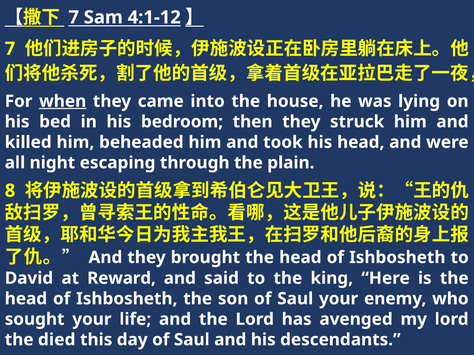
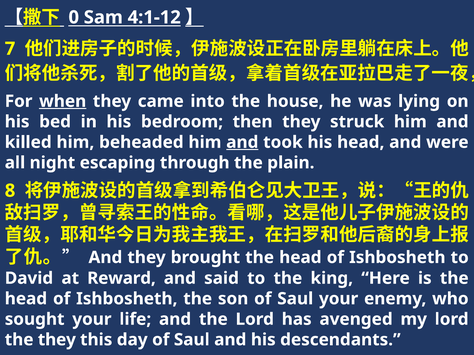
7 at (74, 17): 7 -> 0
and at (242, 142) underline: none -> present
the died: died -> they
